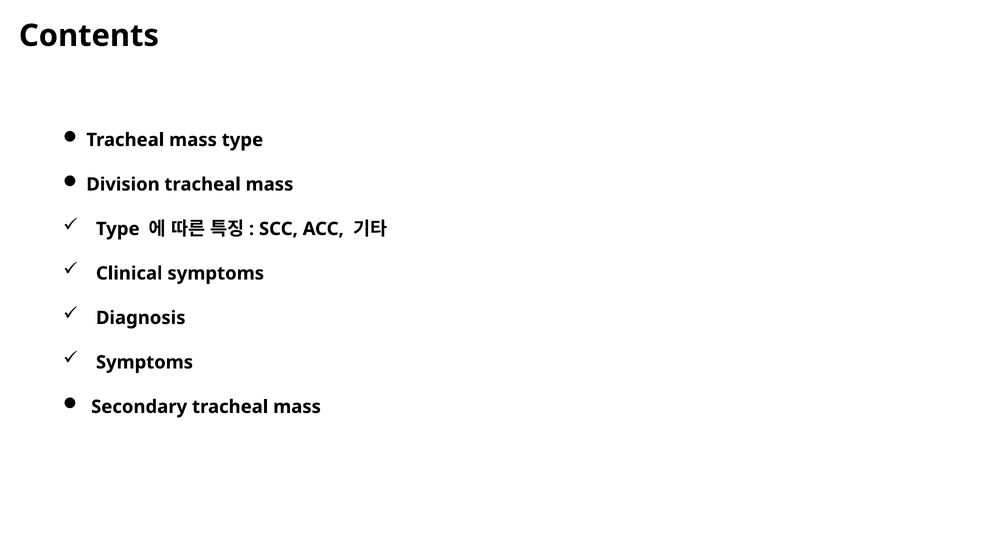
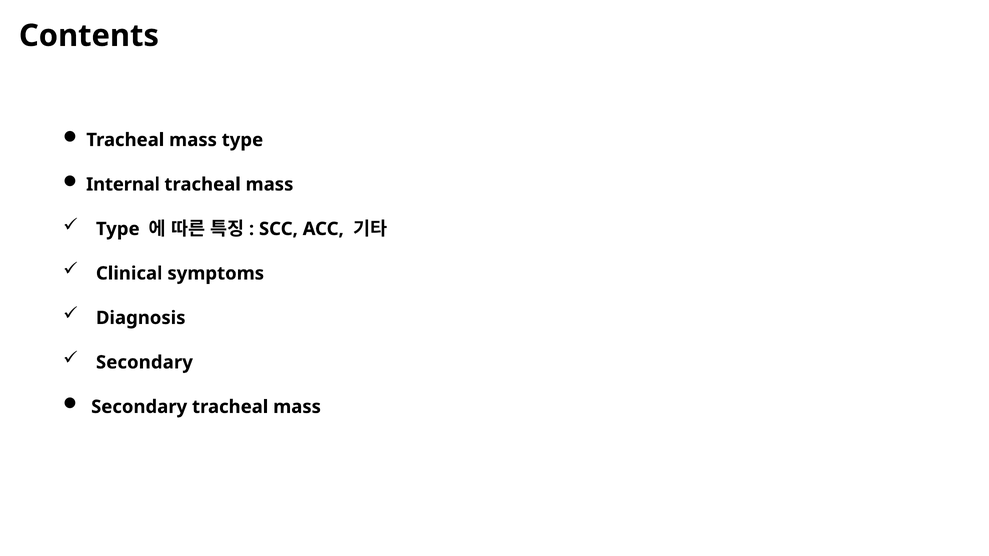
Division: Division -> Internal
Symptoms at (144, 363): Symptoms -> Secondary
